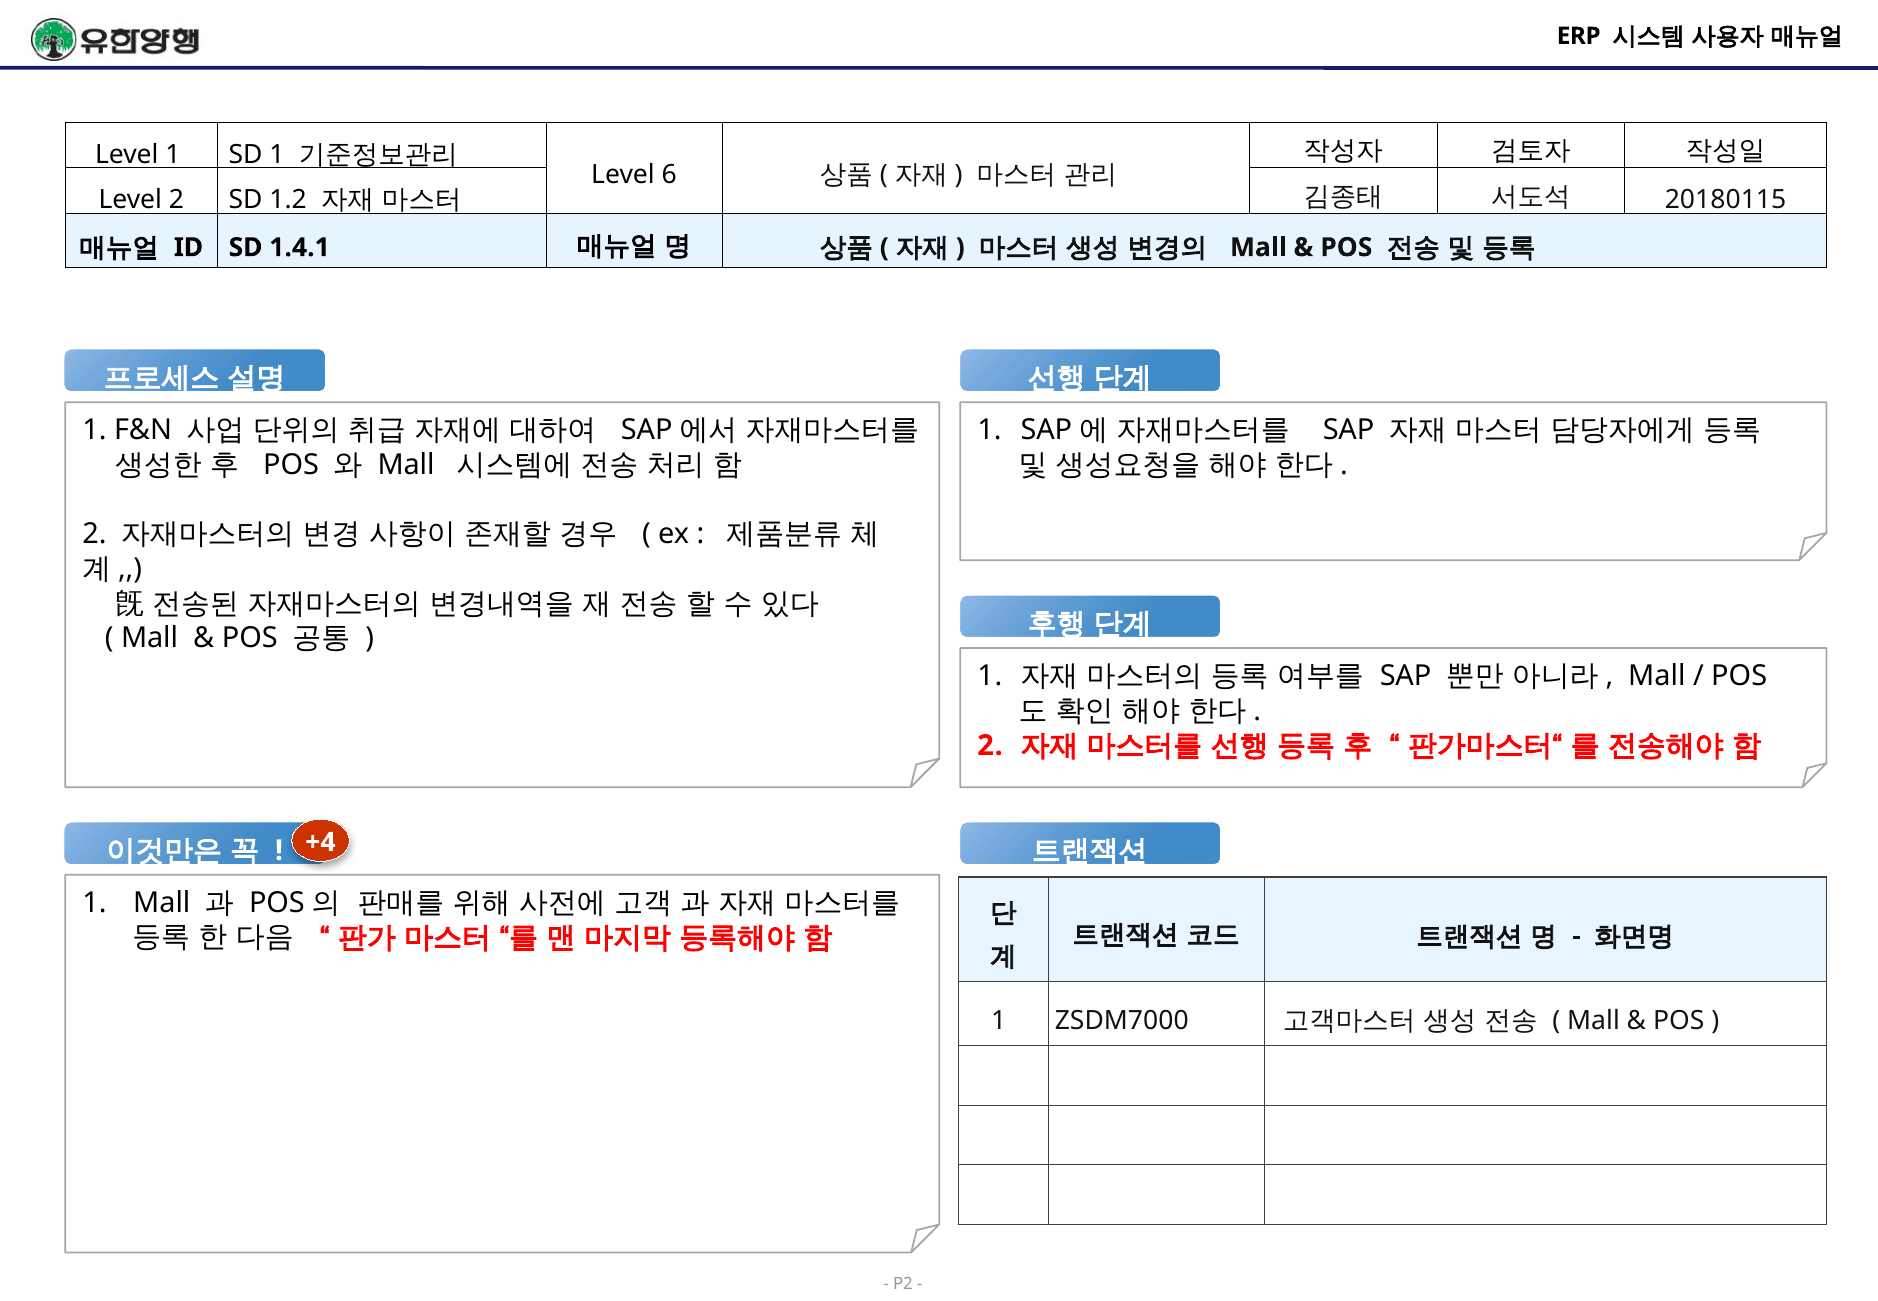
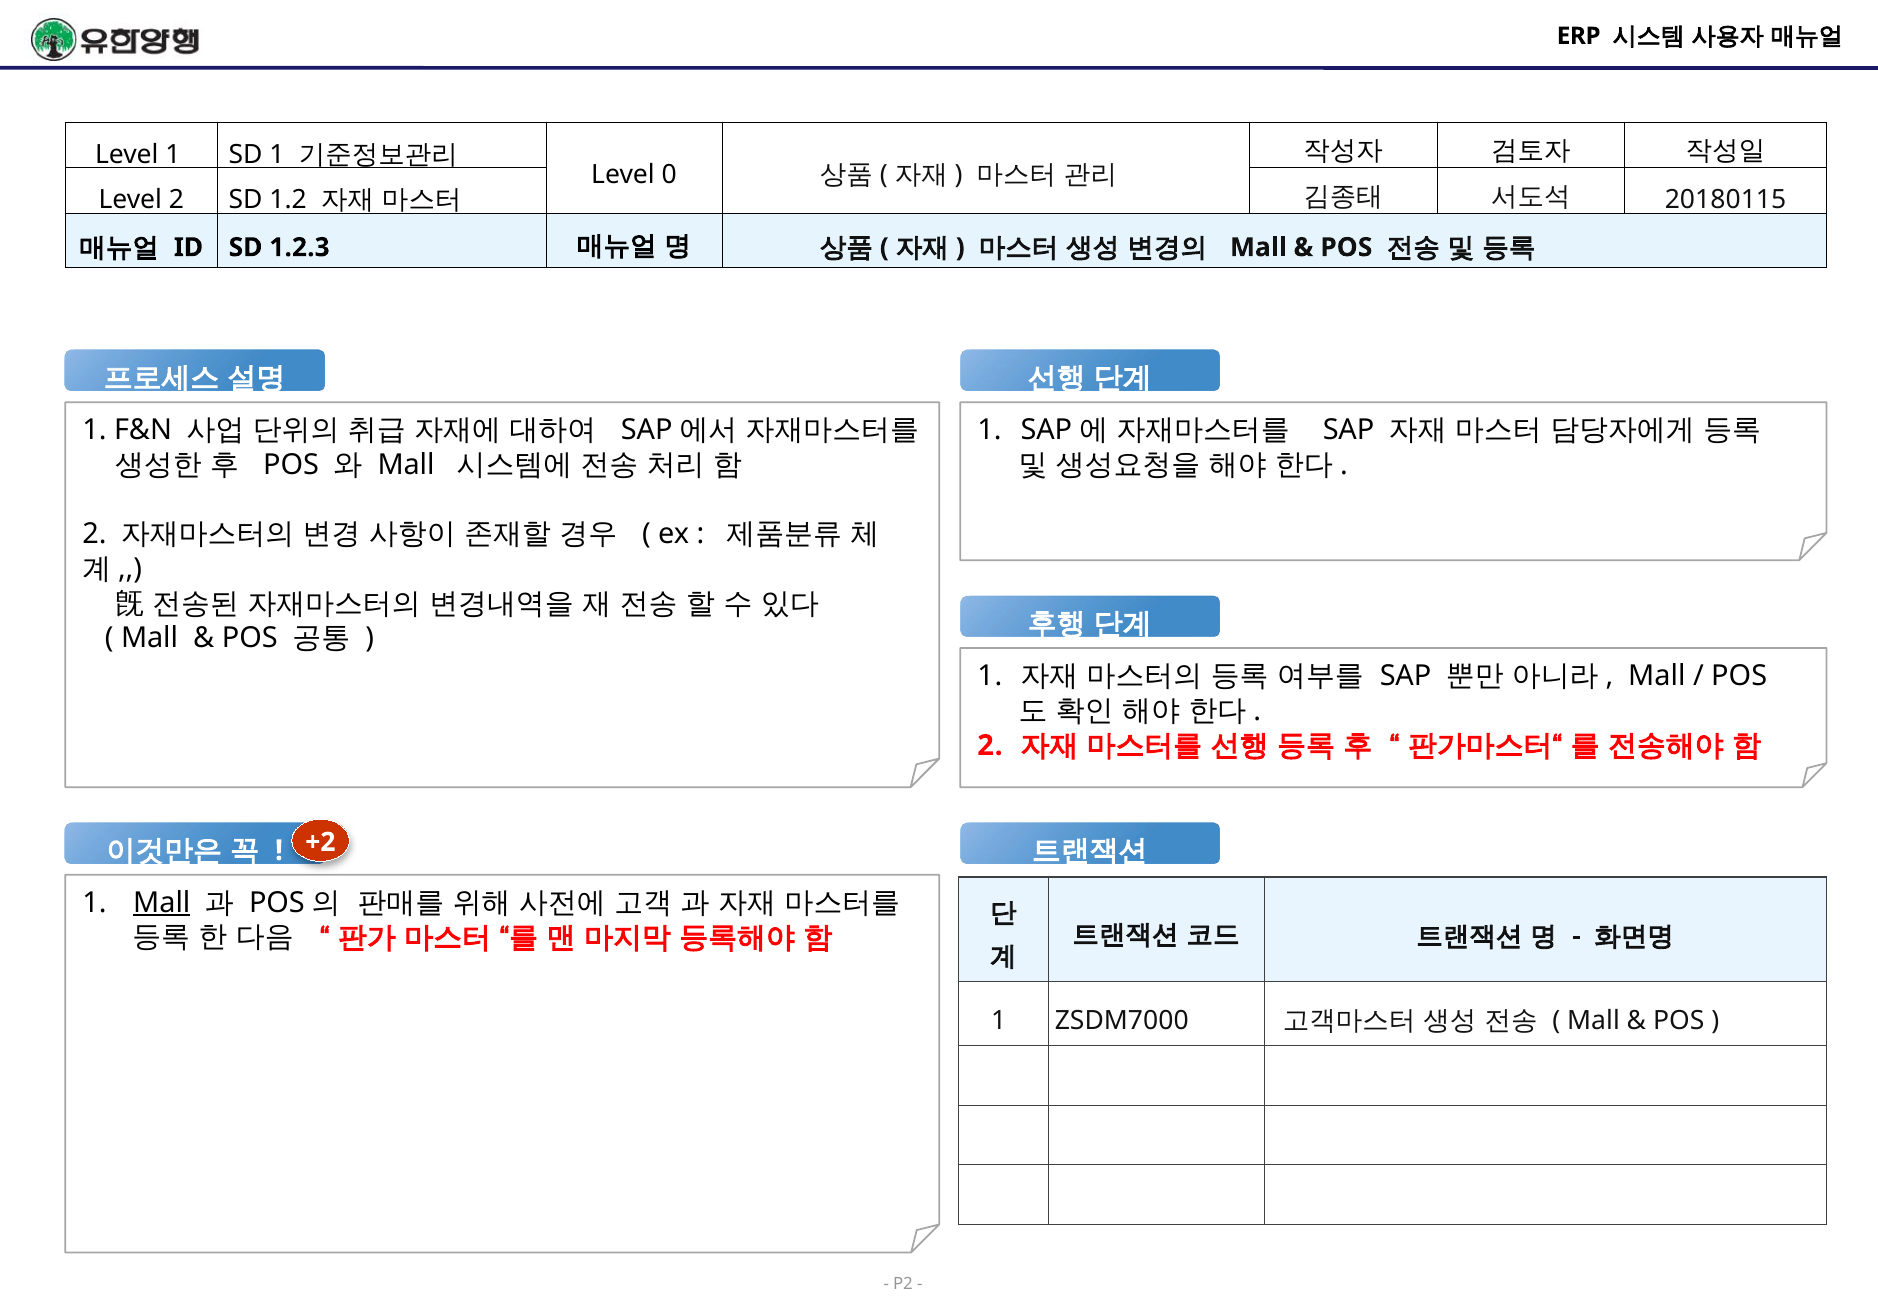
6: 6 -> 0
1.4.1: 1.4.1 -> 1.2.3
+4: +4 -> +2
Mall at (162, 902) underline: none -> present
